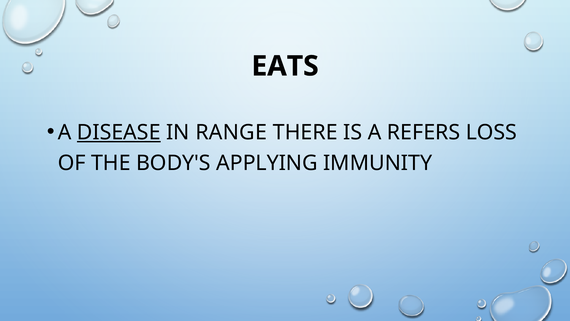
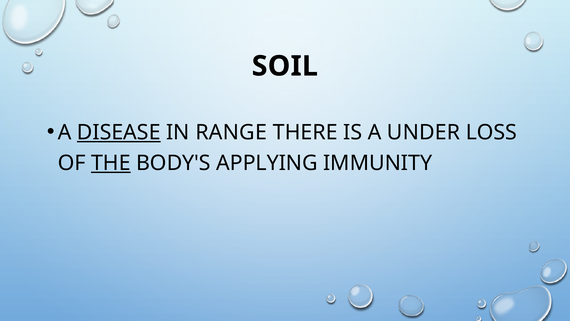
EATS: EATS -> SOIL
REFERS: REFERS -> UNDER
THE underline: none -> present
